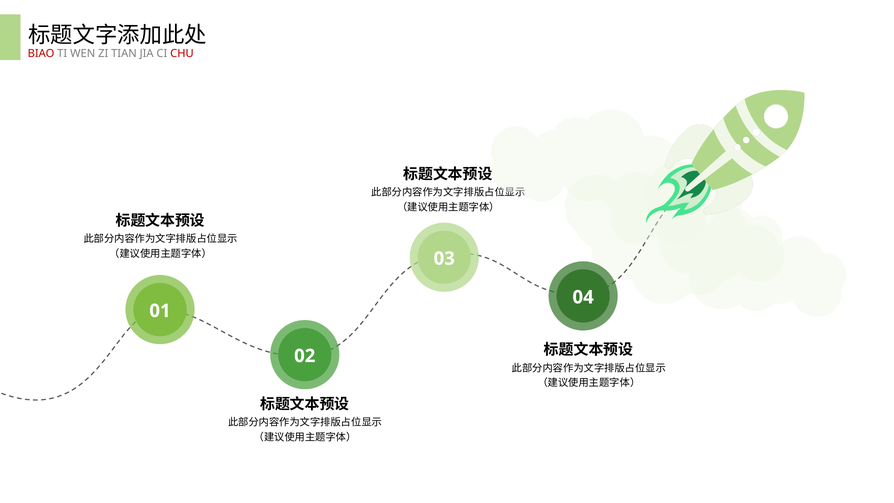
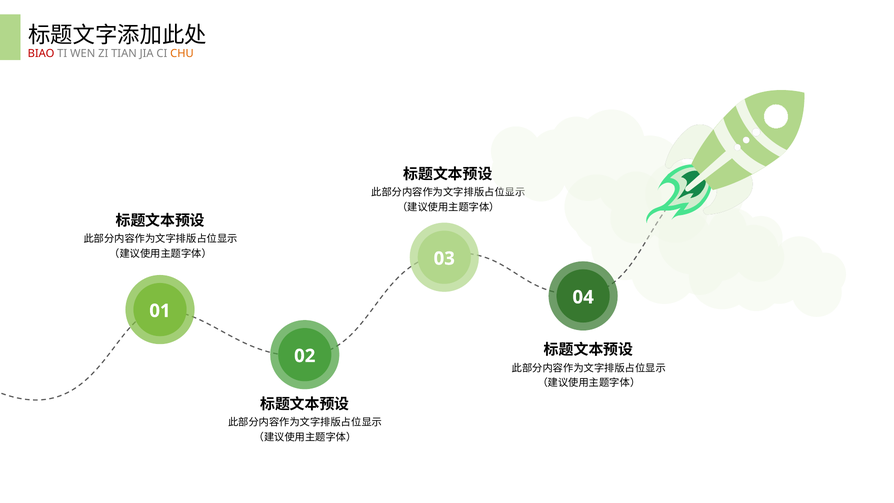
CHU colour: red -> orange
